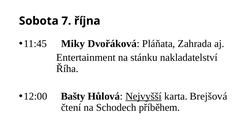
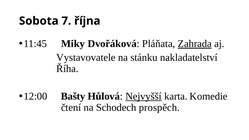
Zahrada underline: none -> present
Entertainment: Entertainment -> Vystavovatele
Brejšová: Brejšová -> Komedie
příběhem: příběhem -> prospěch
